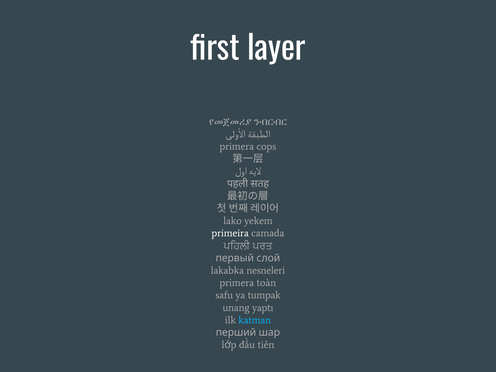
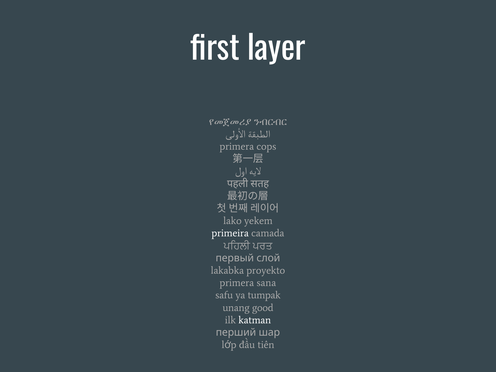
nesneleri: nesneleri -> proyekto
toàn: toàn -> sana
yaptı: yaptı -> good
katman colour: light blue -> white
